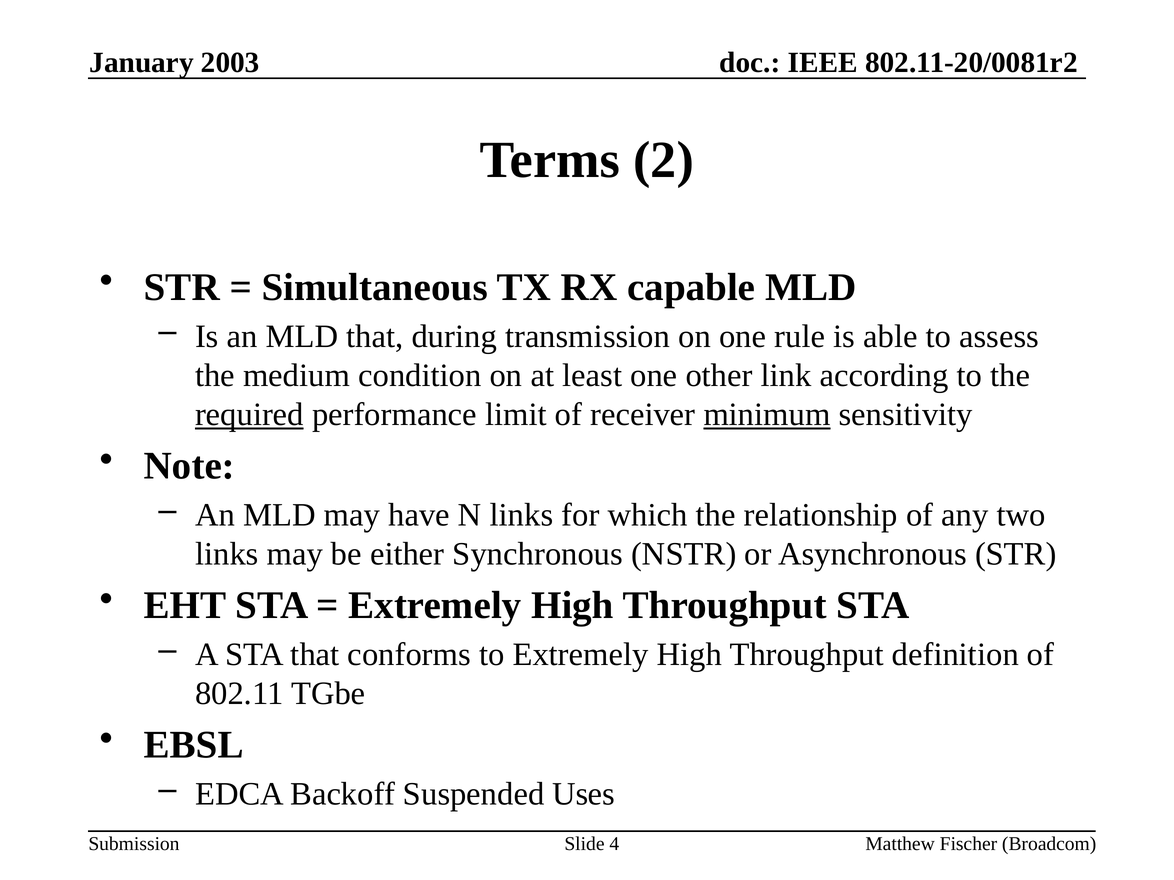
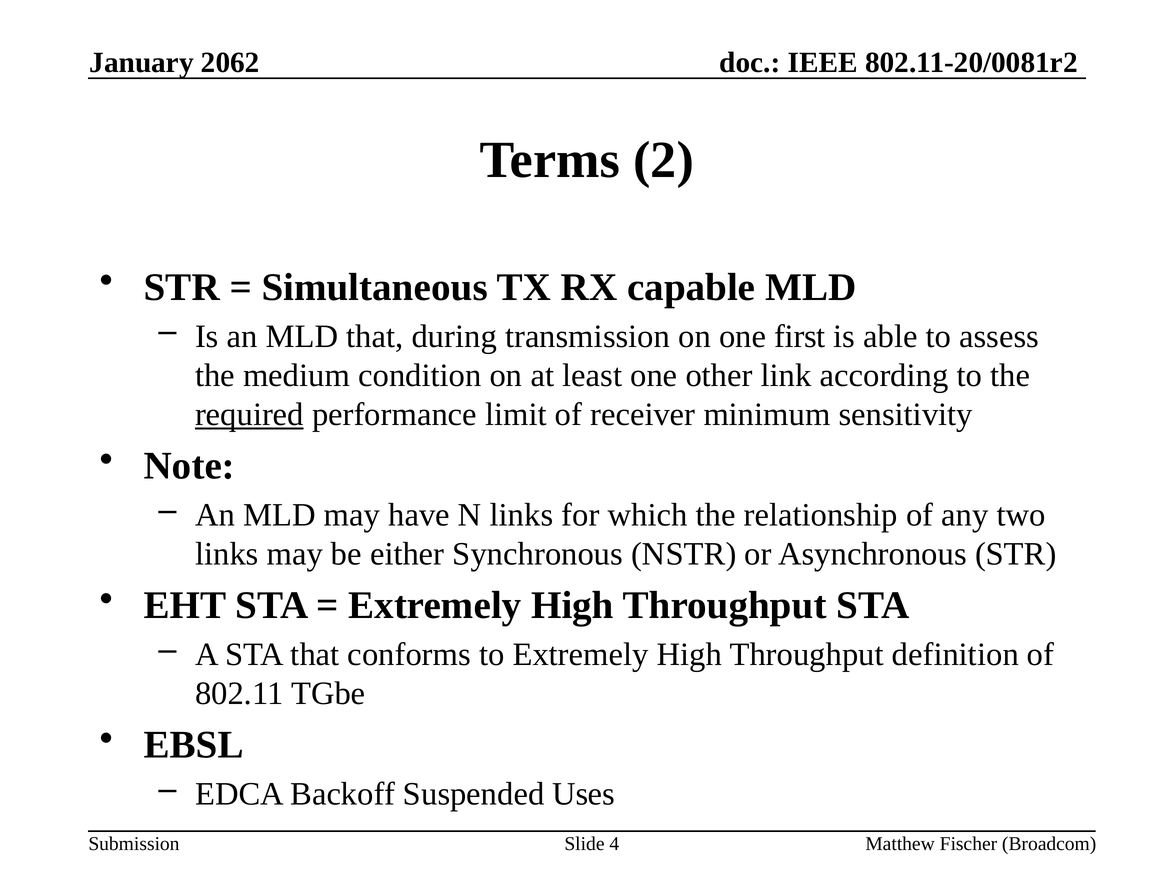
2003: 2003 -> 2062
rule: rule -> first
minimum underline: present -> none
